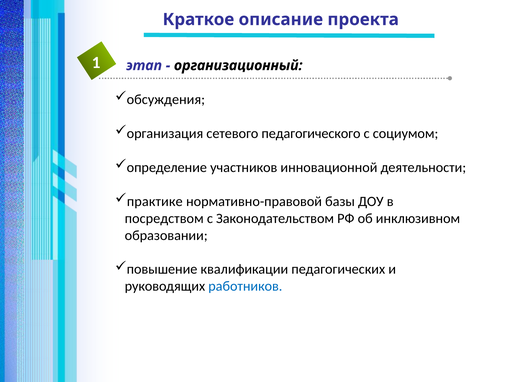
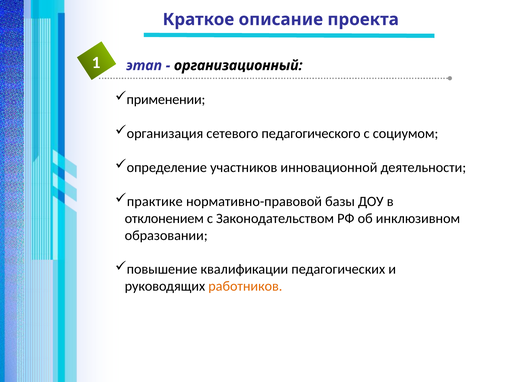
обсуждения: обсуждения -> применении
посредством: посредством -> отклонением
работников colour: blue -> orange
